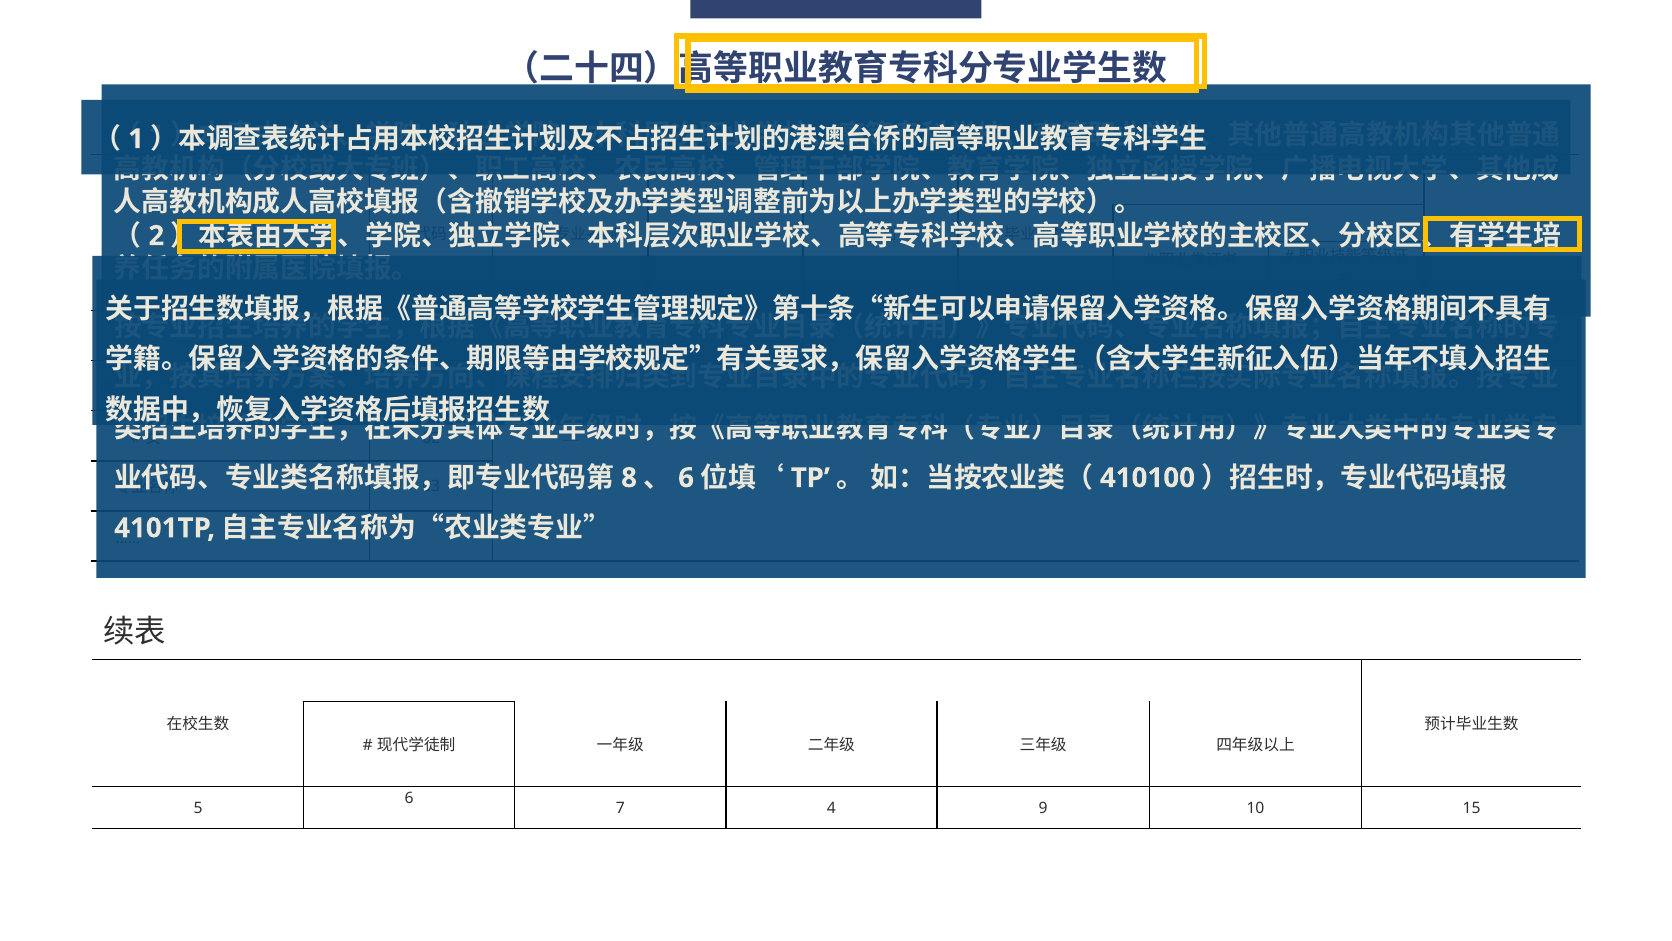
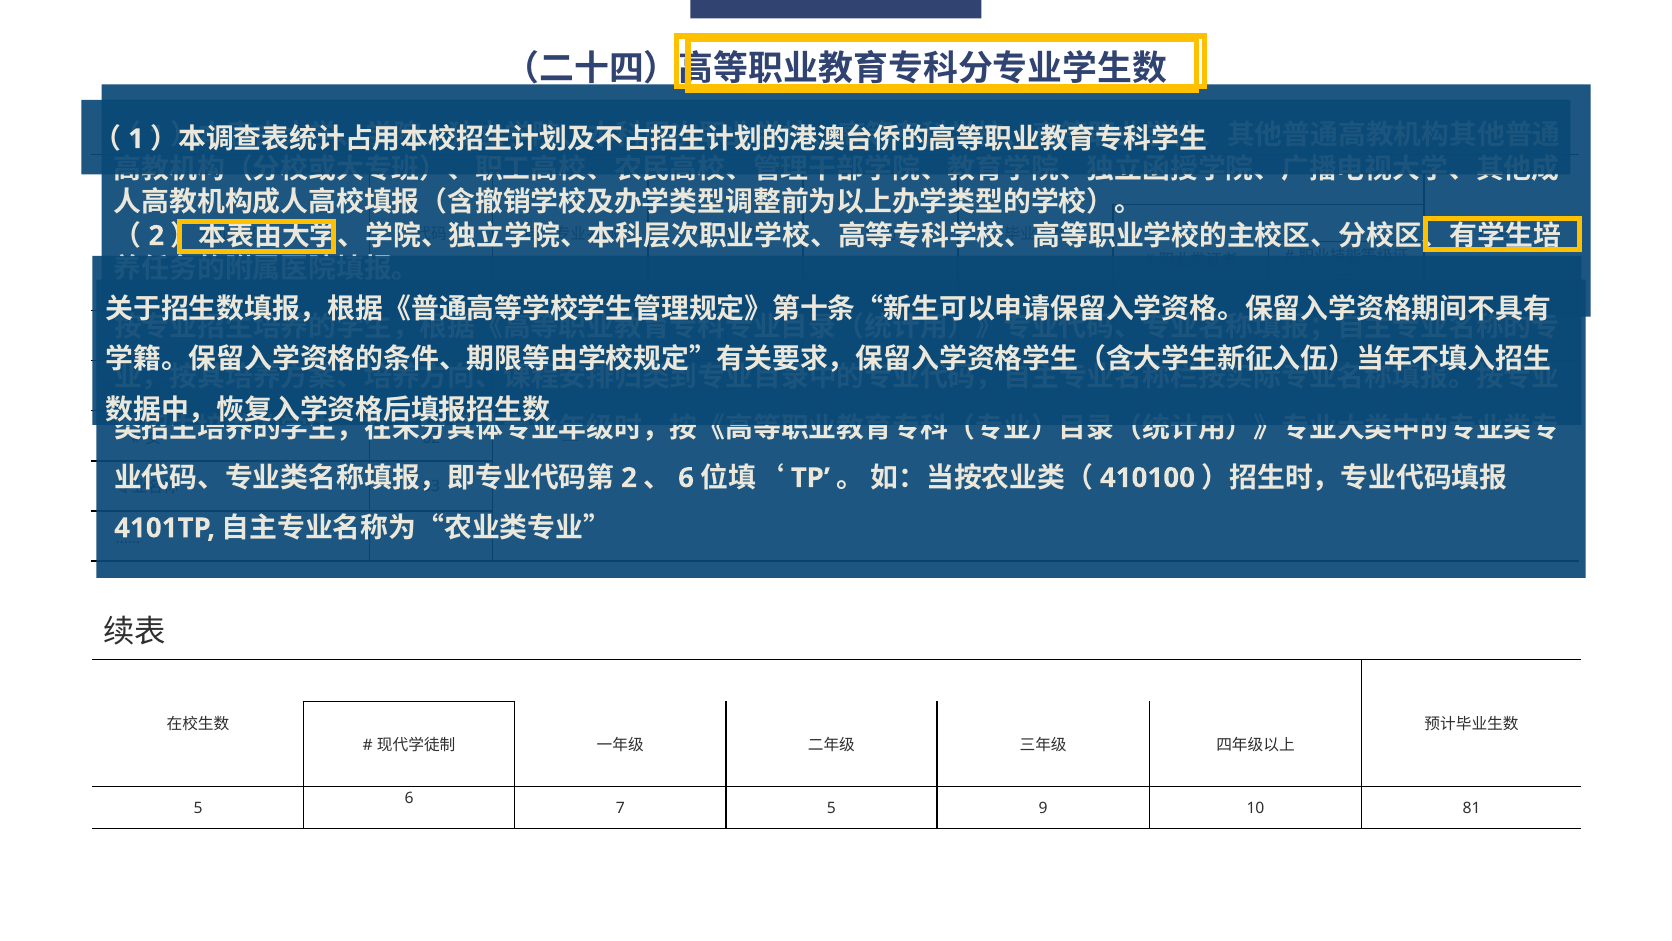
8 at (629, 478): 8 -> 2
7 4: 4 -> 5
15: 15 -> 81
